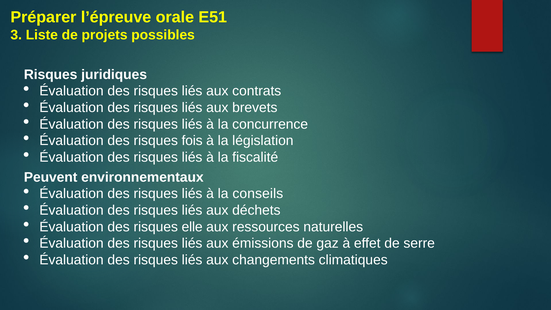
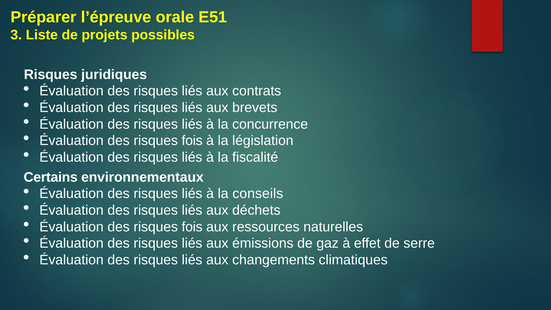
Peuvent: Peuvent -> Certains
elle at (192, 227): elle -> fois
